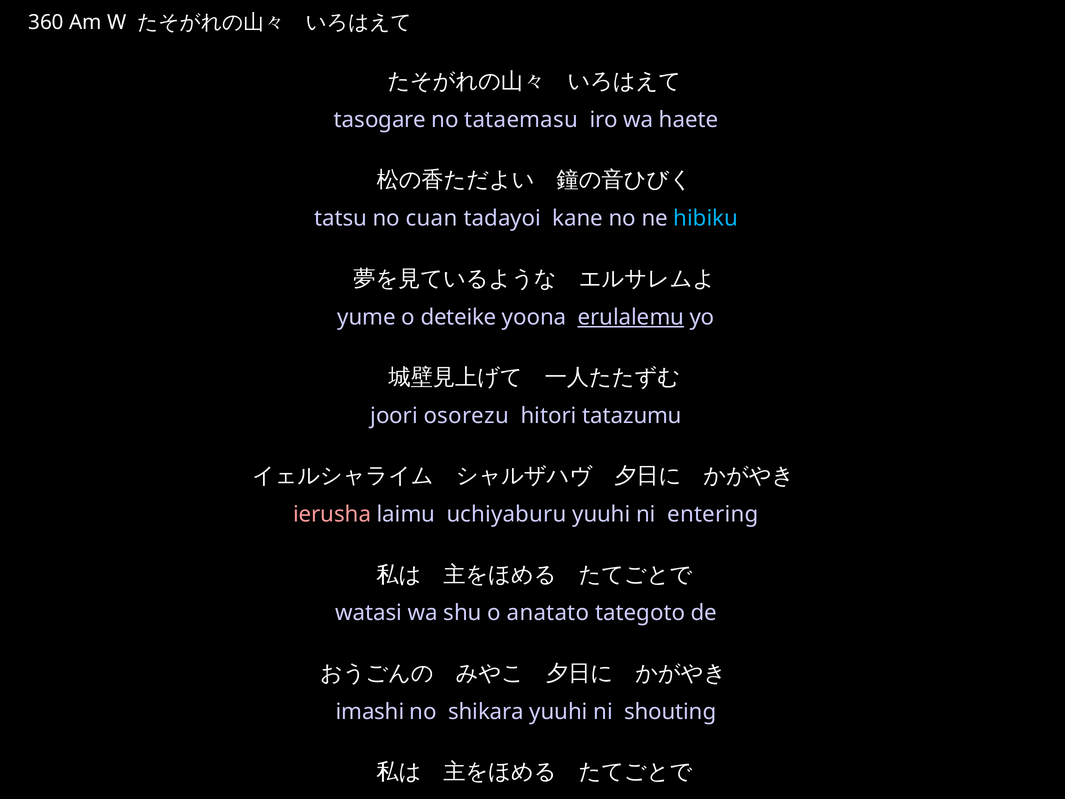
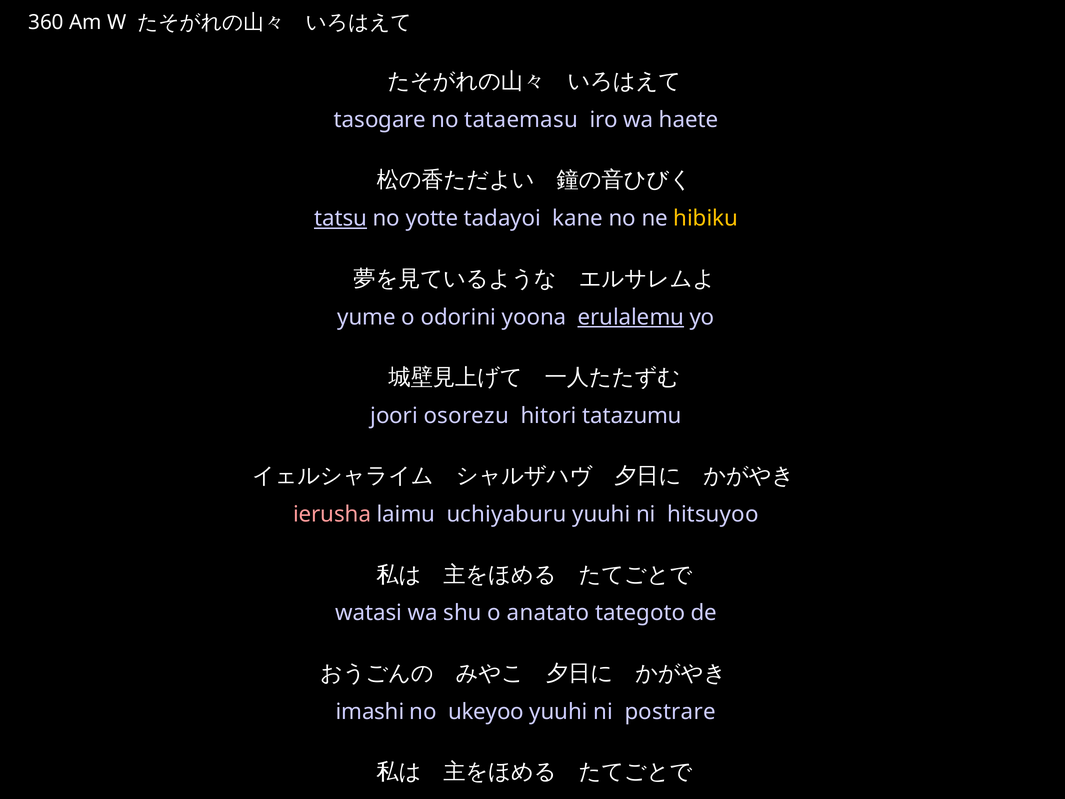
tatsu underline: none -> present
cuan: cuan -> yotte
hibiku colour: light blue -> yellow
deteike: deteike -> odorini
entering: entering -> hitsuyoo
shikara: shikara -> ukeyoo
shouting: shouting -> postrare
